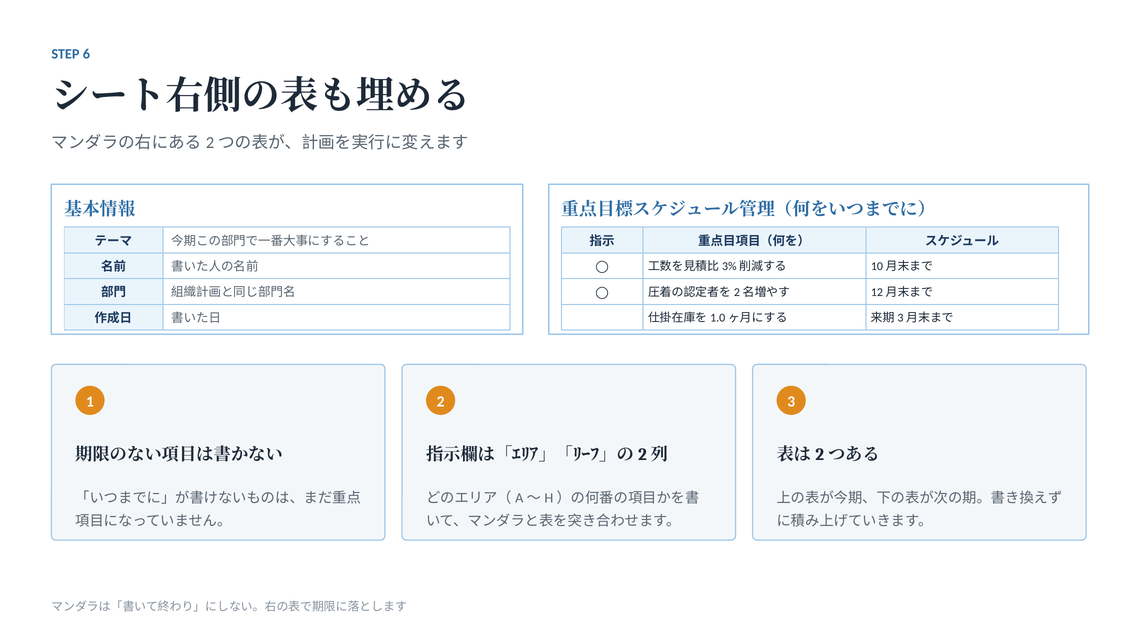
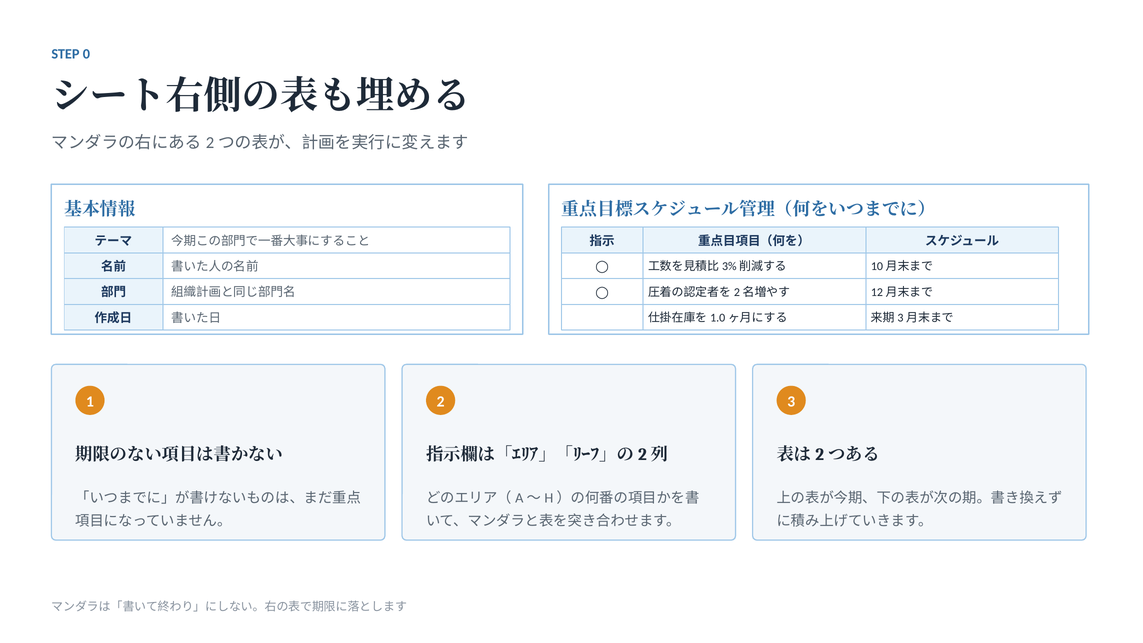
6: 6 -> 0
